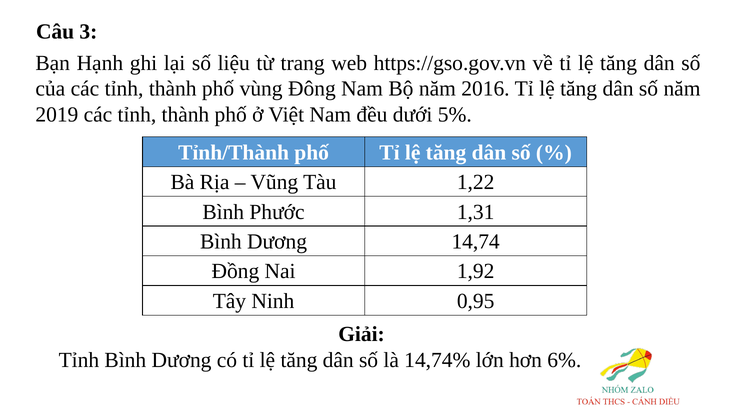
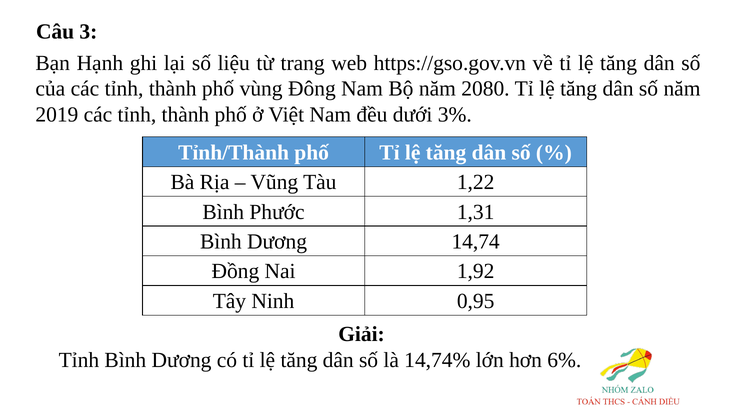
2016: 2016 -> 2080
5%: 5% -> 3%
